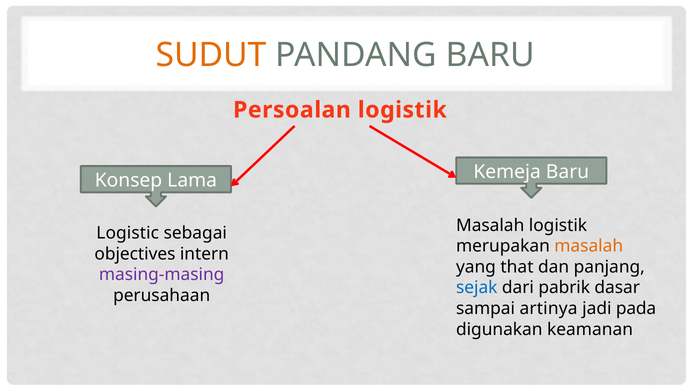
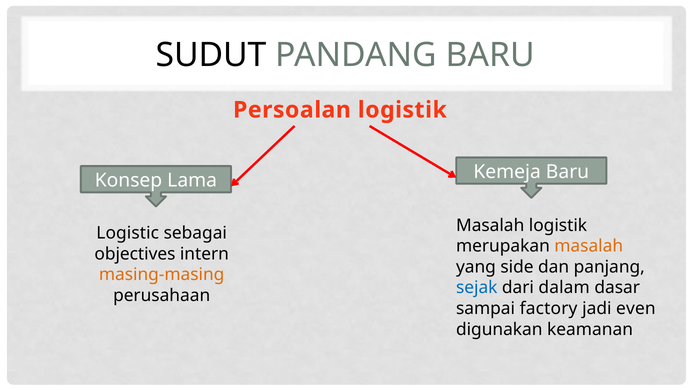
SUDUT colour: orange -> black
that: that -> side
masing-masing colour: purple -> orange
pabrik: pabrik -> dalam
artinya: artinya -> factory
pada: pada -> even
